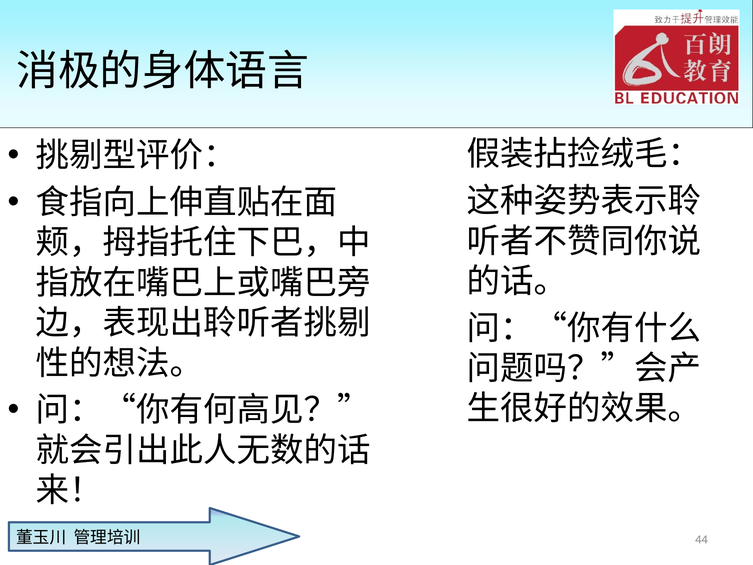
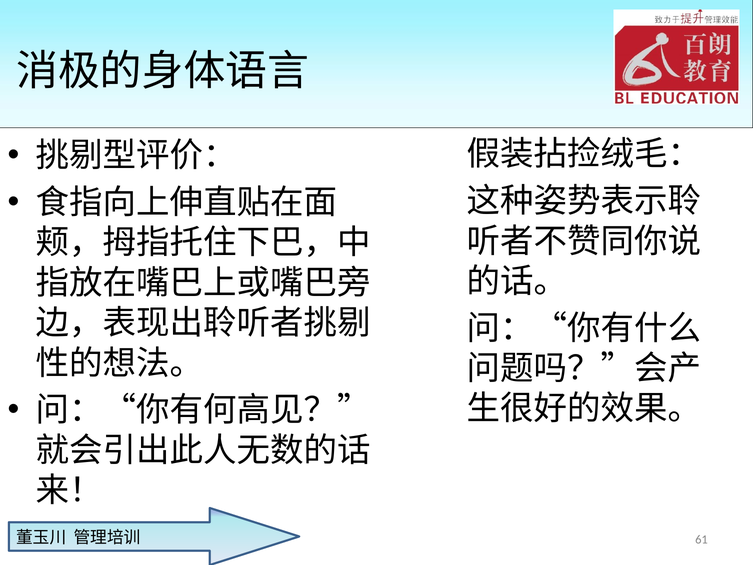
44: 44 -> 61
